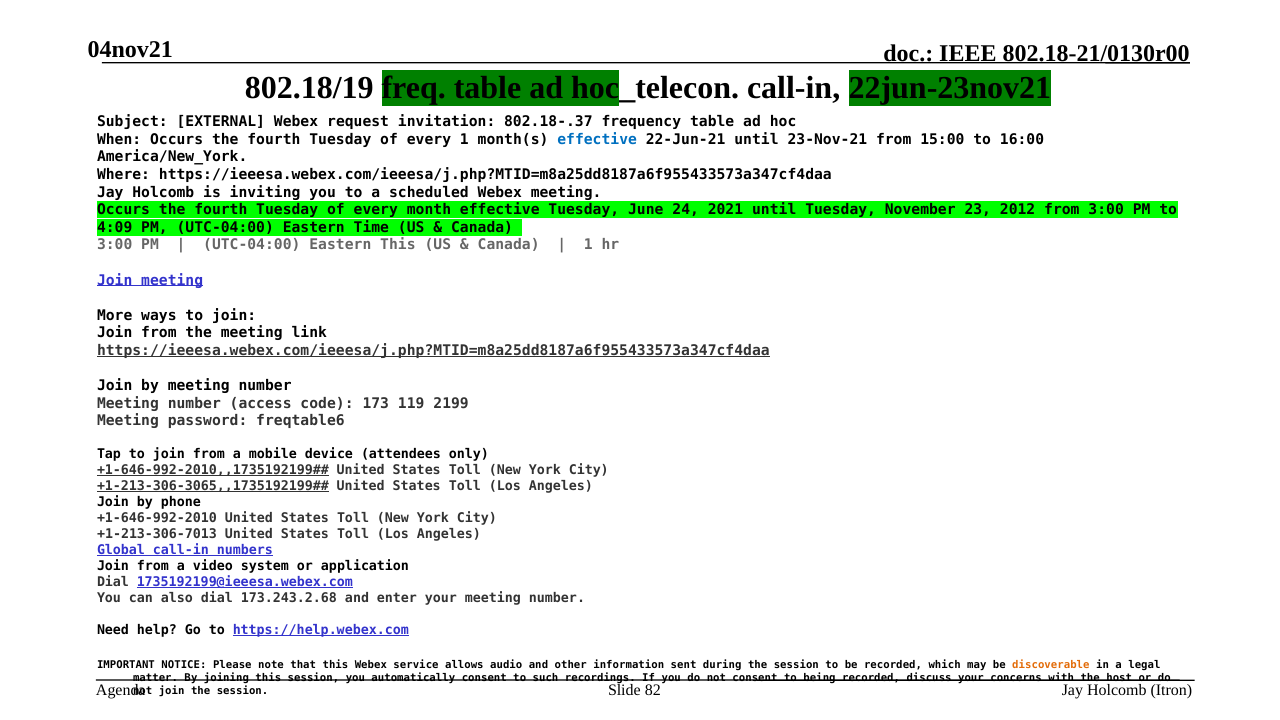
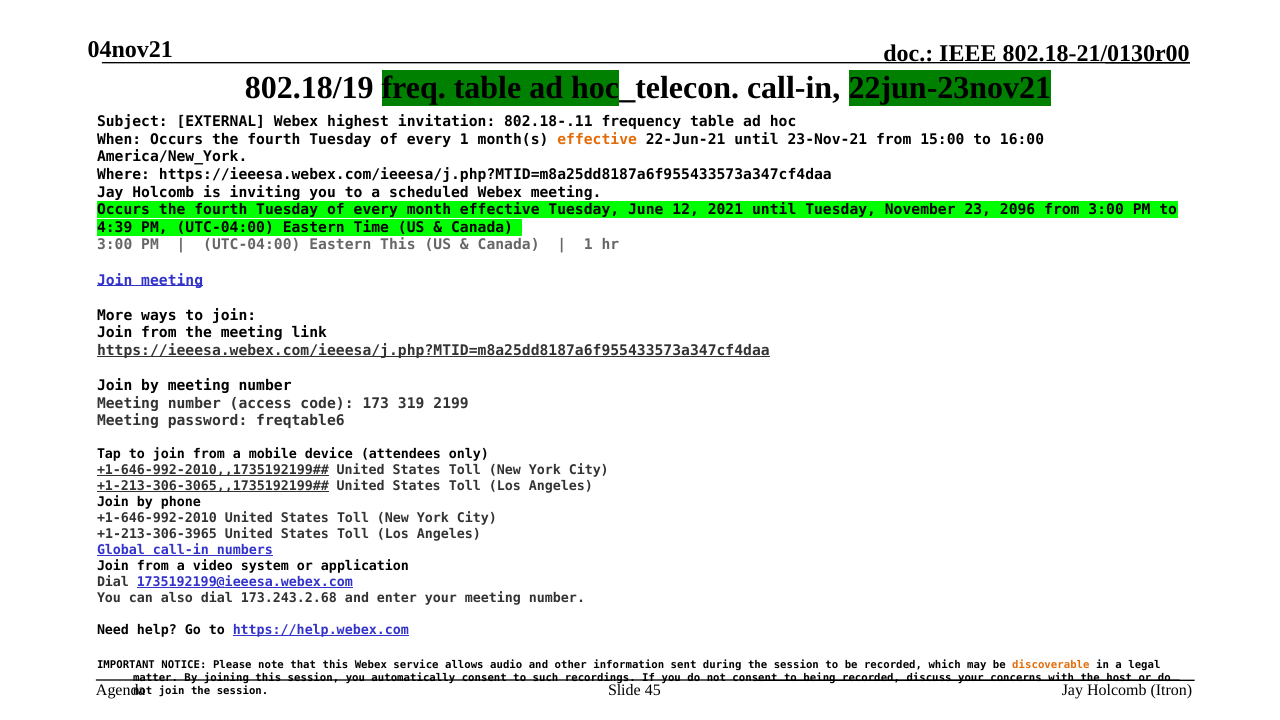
request: request -> highest
802.18-.37: 802.18-.37 -> 802.18-.11
effective at (597, 139) colour: blue -> orange
24: 24 -> 12
2012: 2012 -> 2096
4:09: 4:09 -> 4:39
119: 119 -> 319
+1-213-306-7013: +1-213-306-7013 -> +1-213-306-3965
82: 82 -> 45
